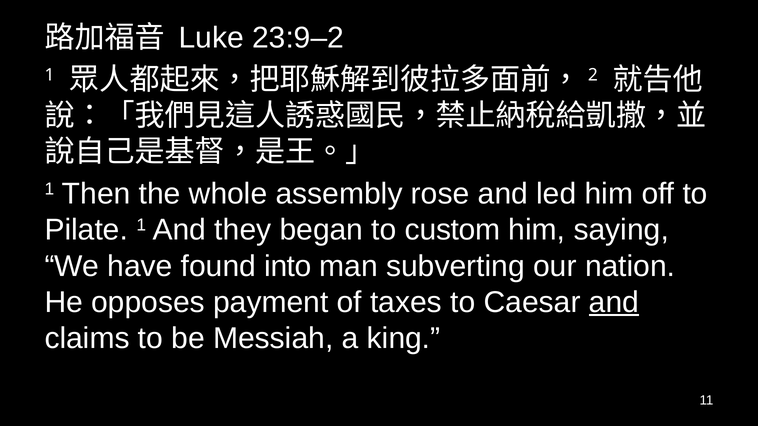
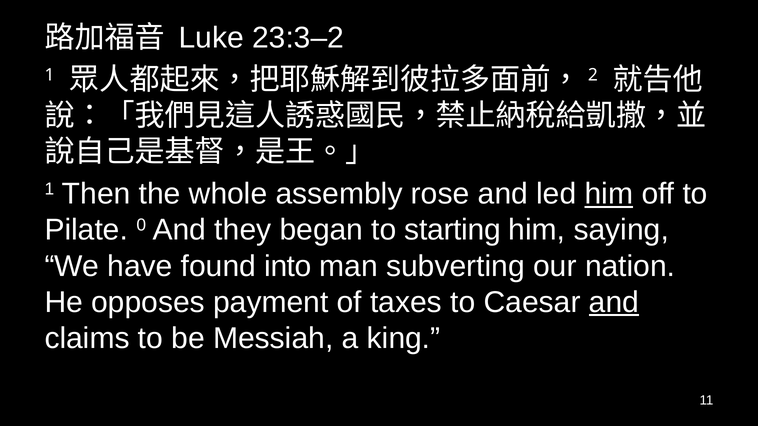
23:9–2: 23:9–2 -> 23:3–2
him at (609, 194) underline: none -> present
Pilate 1: 1 -> 0
custom: custom -> starting
